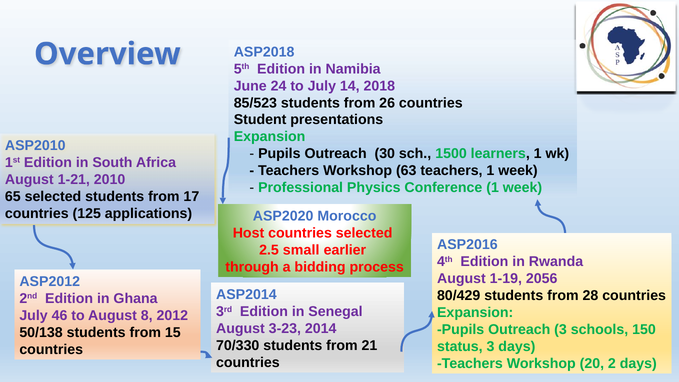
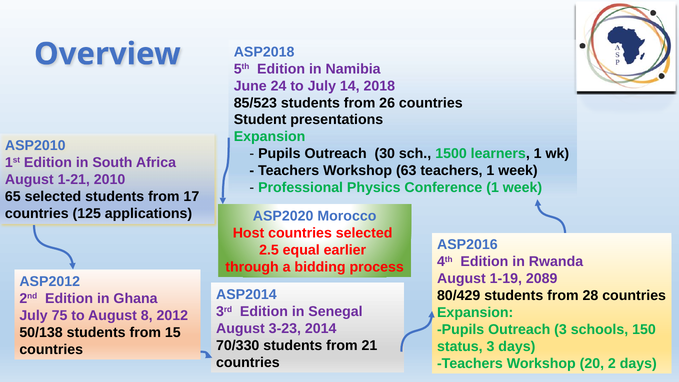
small: small -> equal
2056: 2056 -> 2089
46: 46 -> 75
